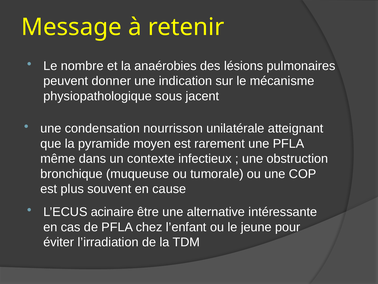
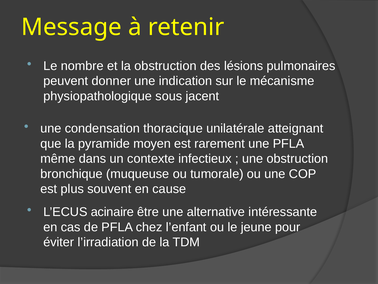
la anaérobies: anaérobies -> obstruction
nourrisson: nourrisson -> thoracique
